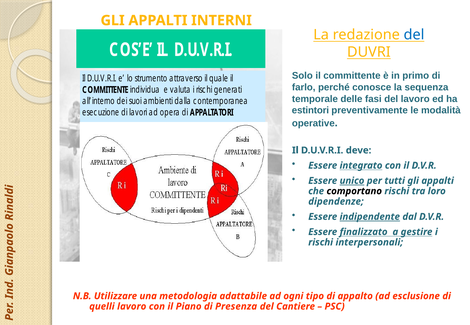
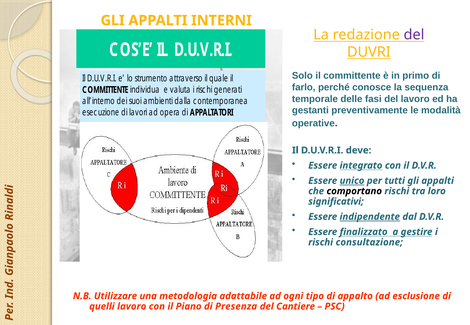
del at (414, 35) colour: blue -> purple
estintori: estintori -> gestanti
dipendenze: dipendenze -> significativi
interpersonali: interpersonali -> consultazione
